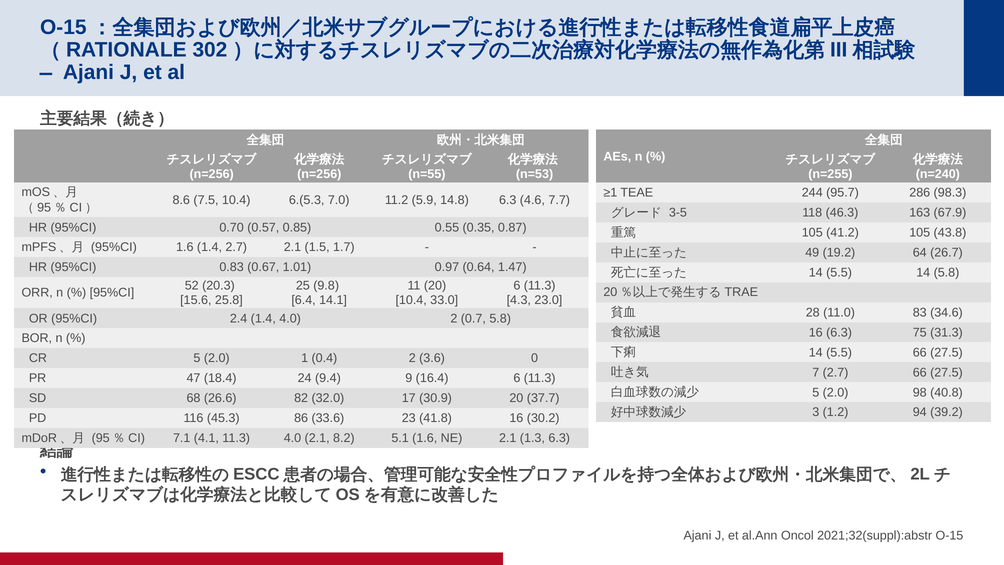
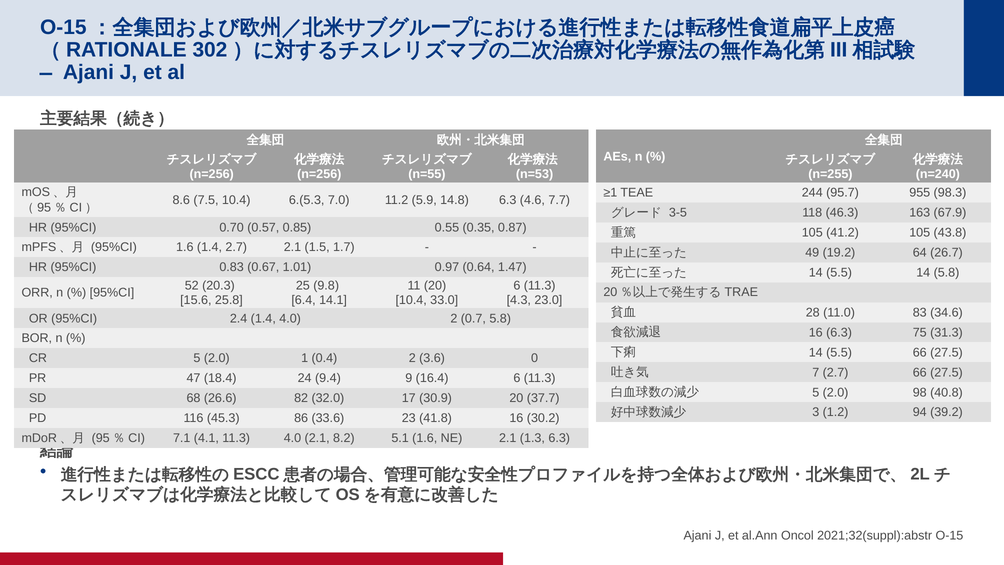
286: 286 -> 955
